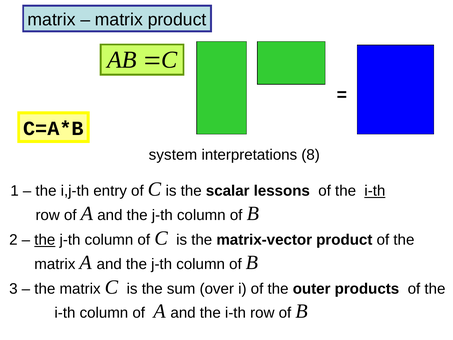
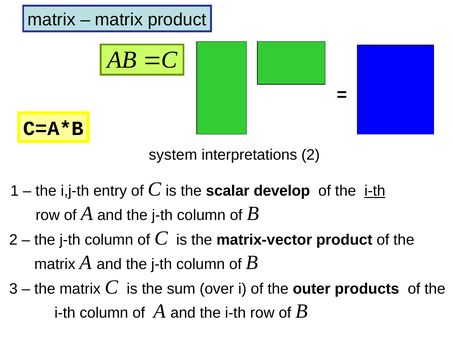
interpretations 8: 8 -> 2
lessons: lessons -> develop
the at (45, 240) underline: present -> none
